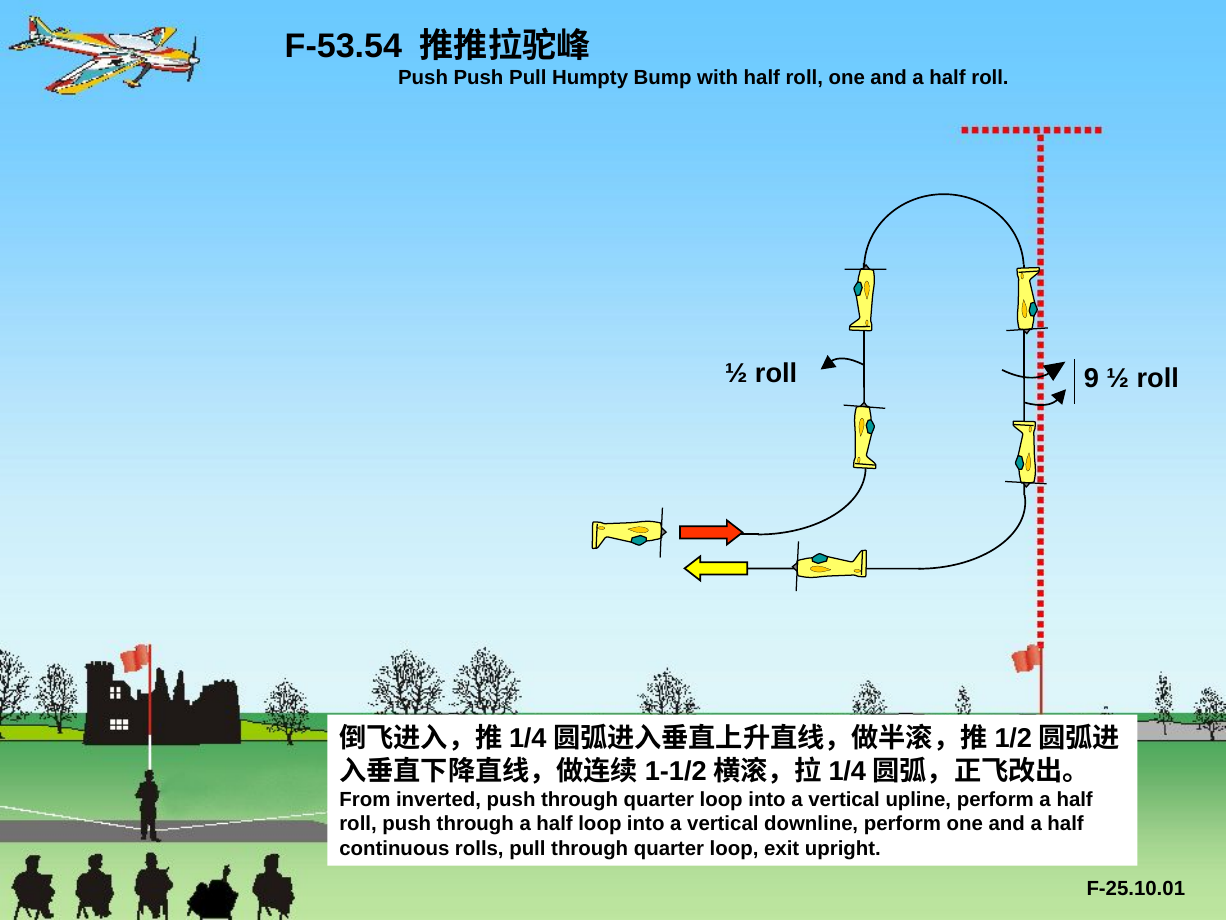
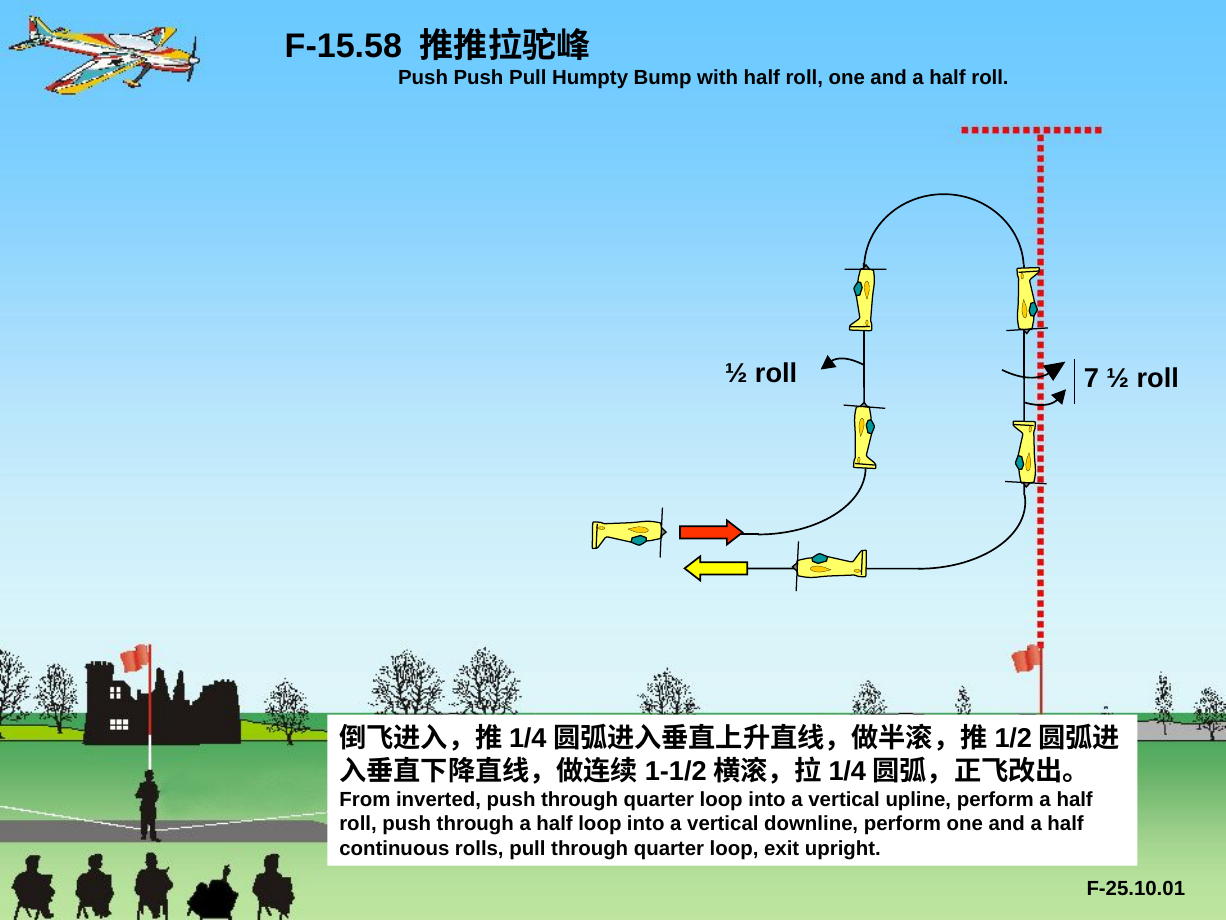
F-53.54: F-53.54 -> F-15.58
9: 9 -> 7
